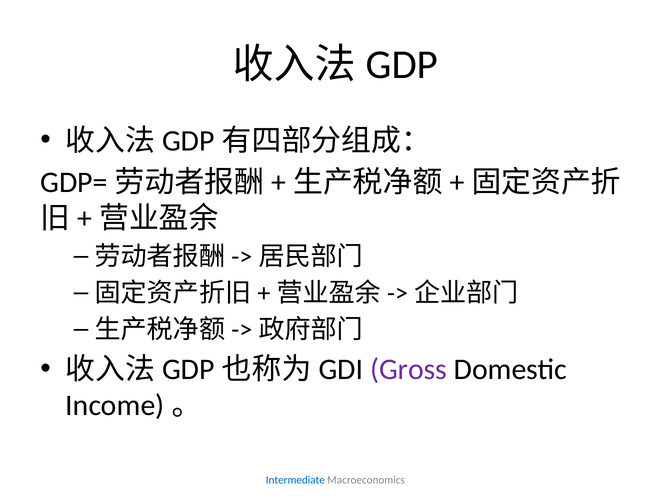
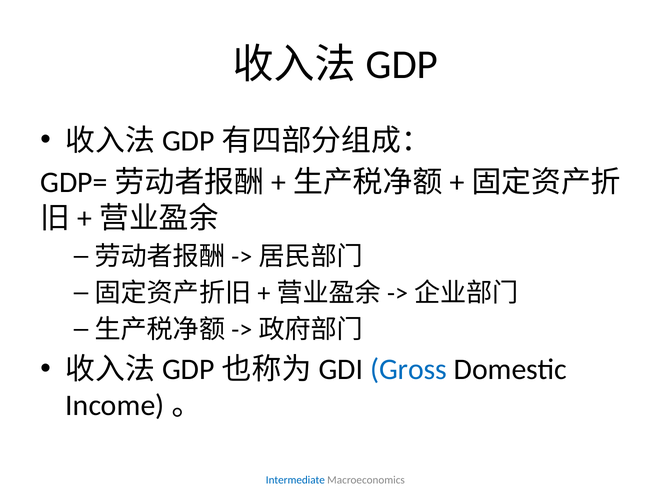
Gross colour: purple -> blue
